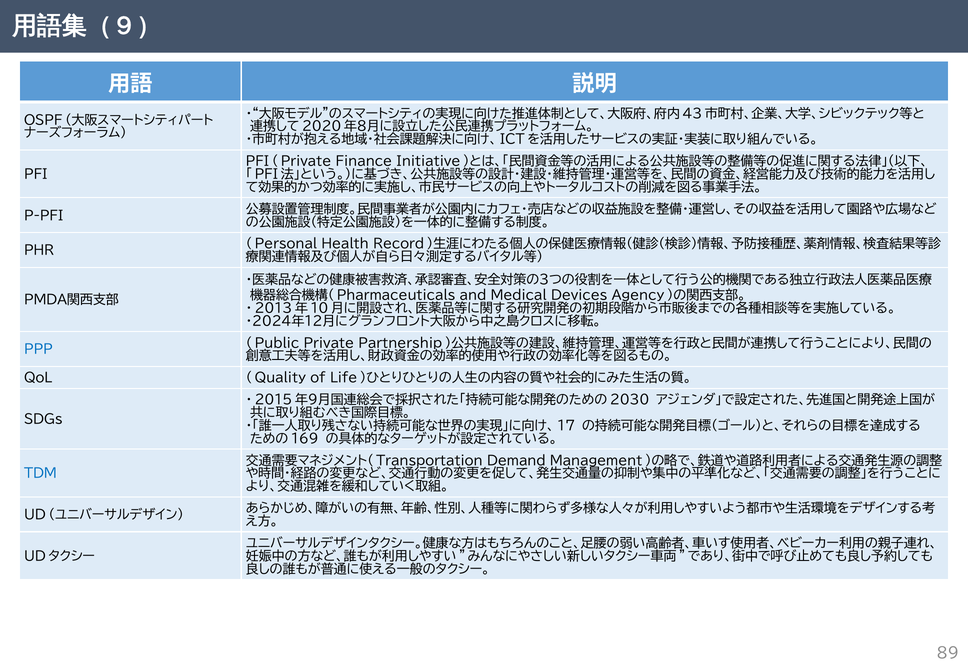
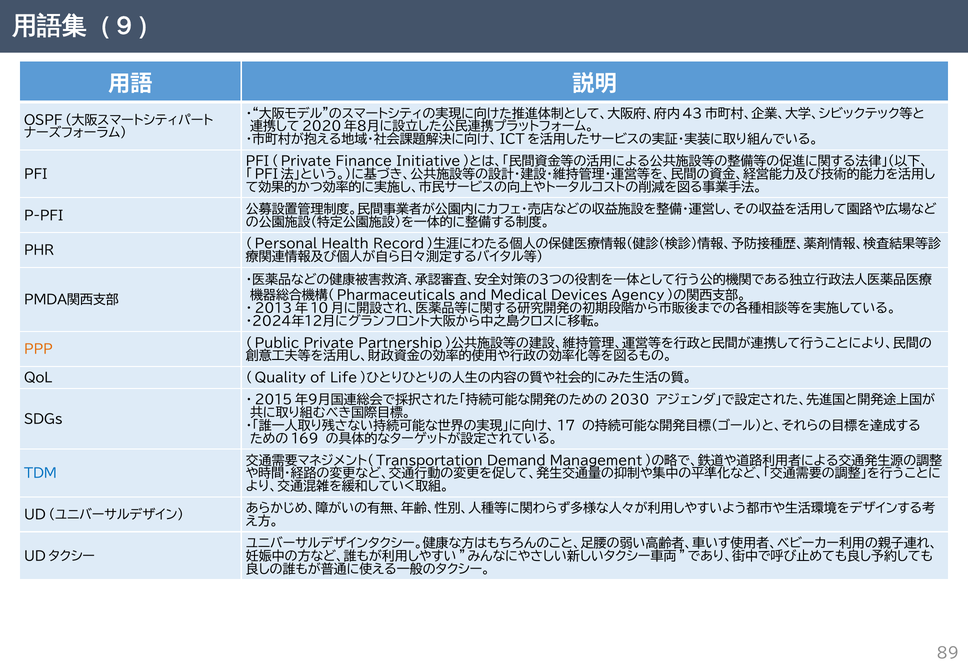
PPP colour: blue -> orange
